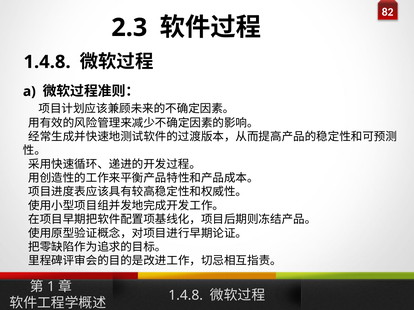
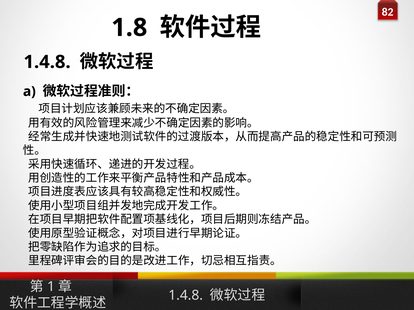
2.3: 2.3 -> 1.8
